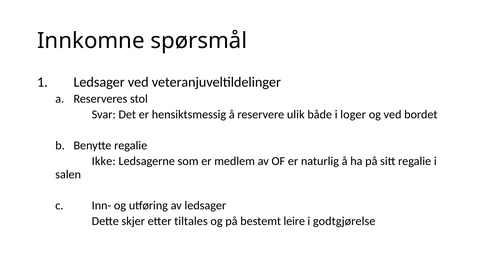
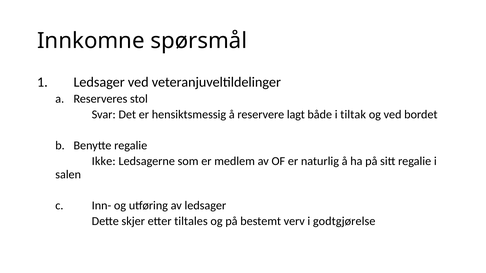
ulik: ulik -> lagt
loger: loger -> tiltak
leire: leire -> verv
